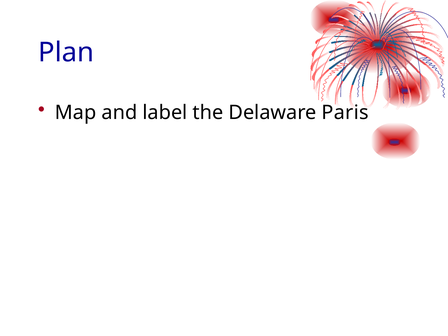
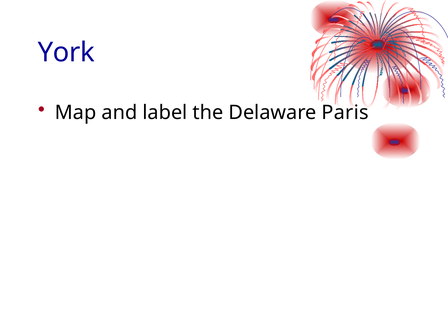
Plan: Plan -> York
